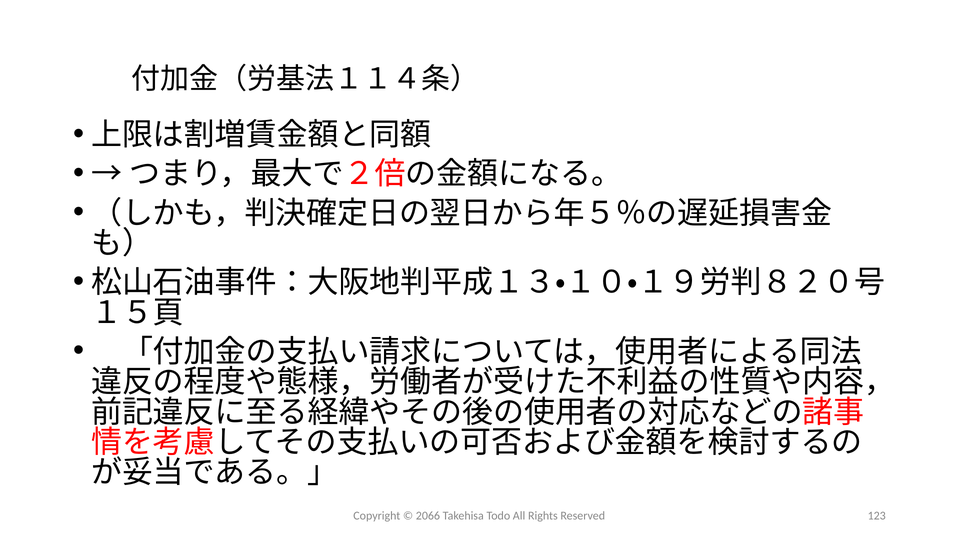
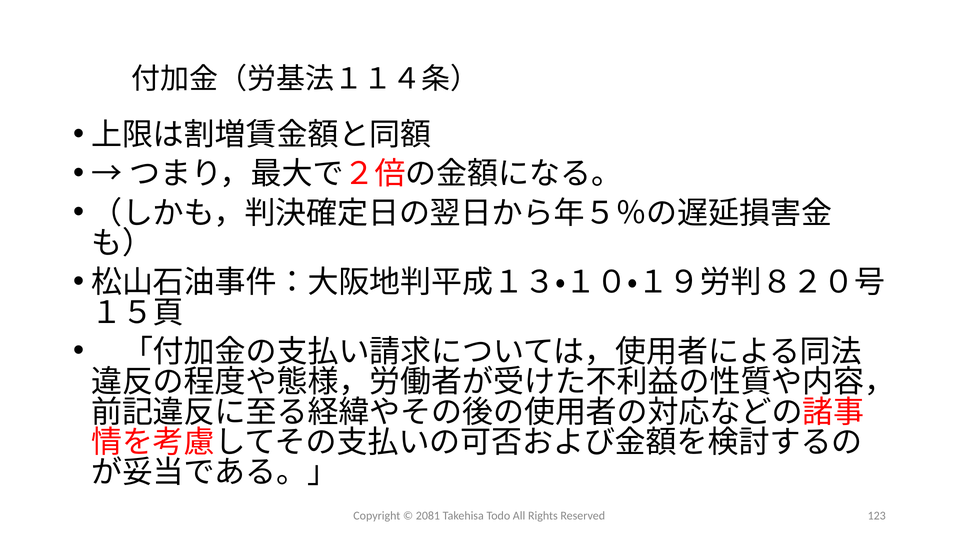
2066: 2066 -> 2081
